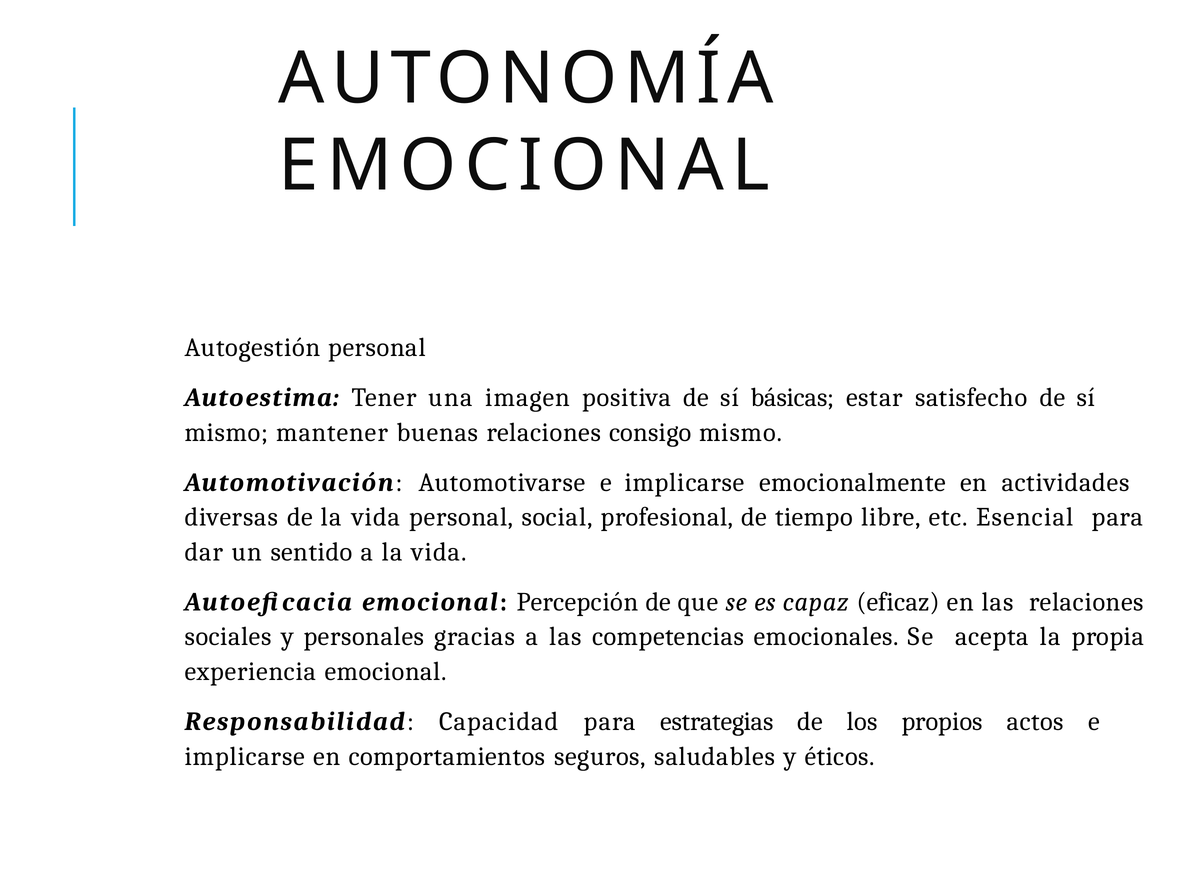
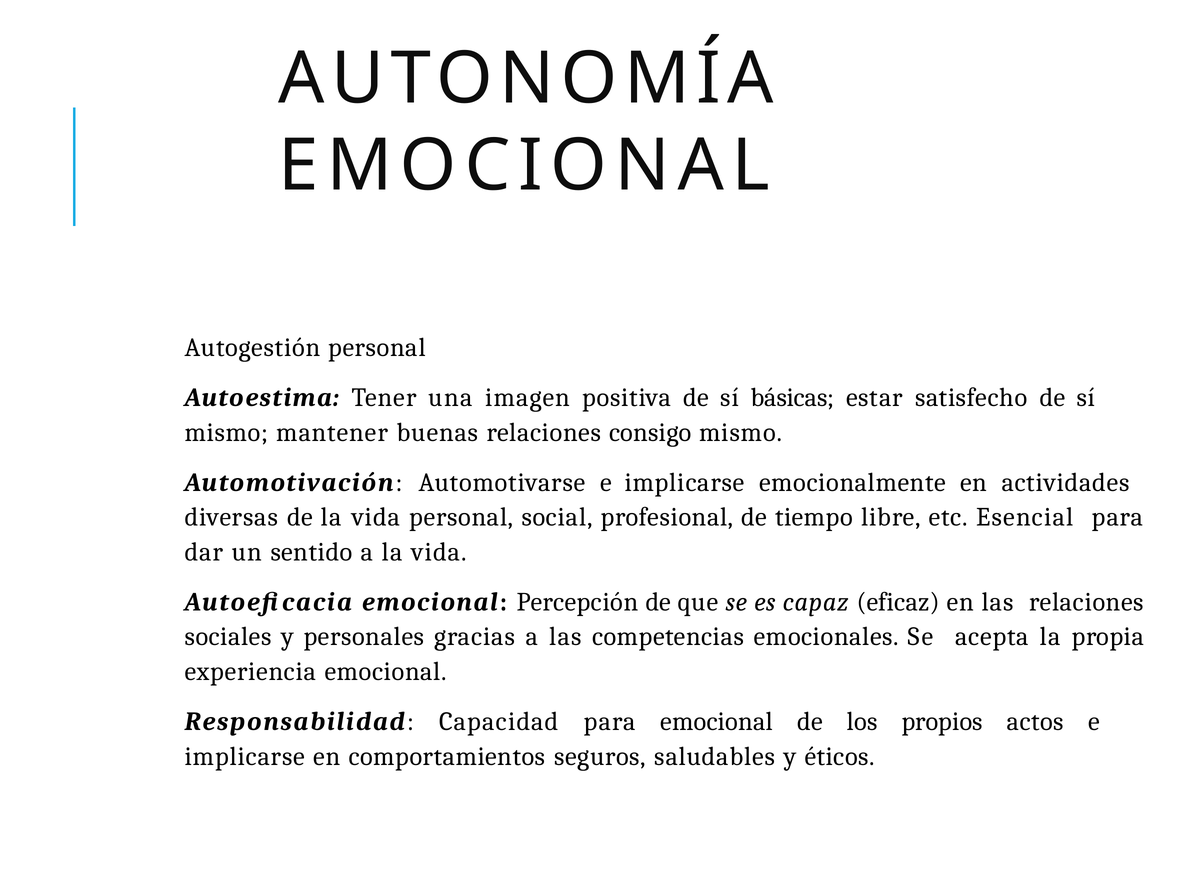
para estrategias: estrategias -> emocional
